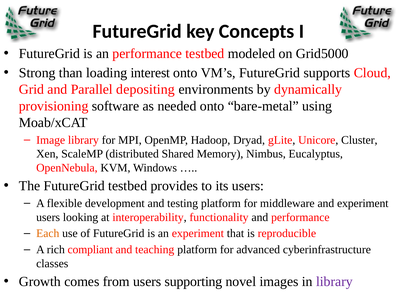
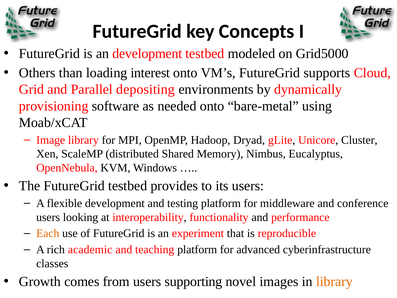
an performance: performance -> development
Strong: Strong -> Others
and experiment: experiment -> conference
compliant: compliant -> academic
library at (334, 281) colour: purple -> orange
